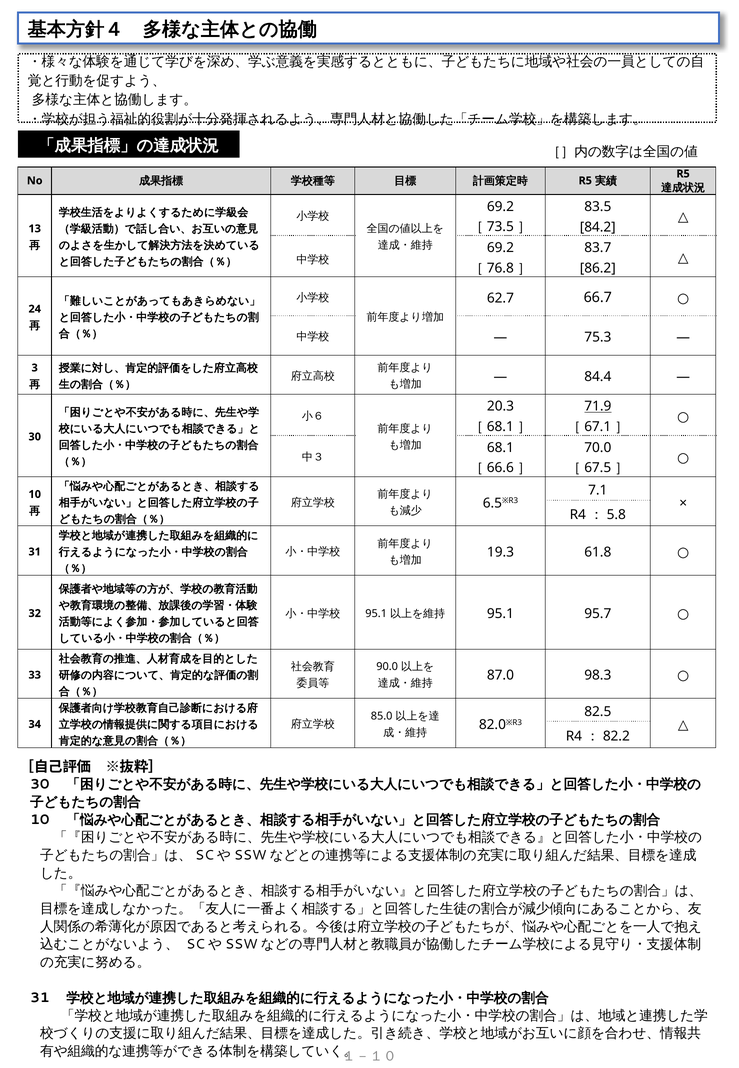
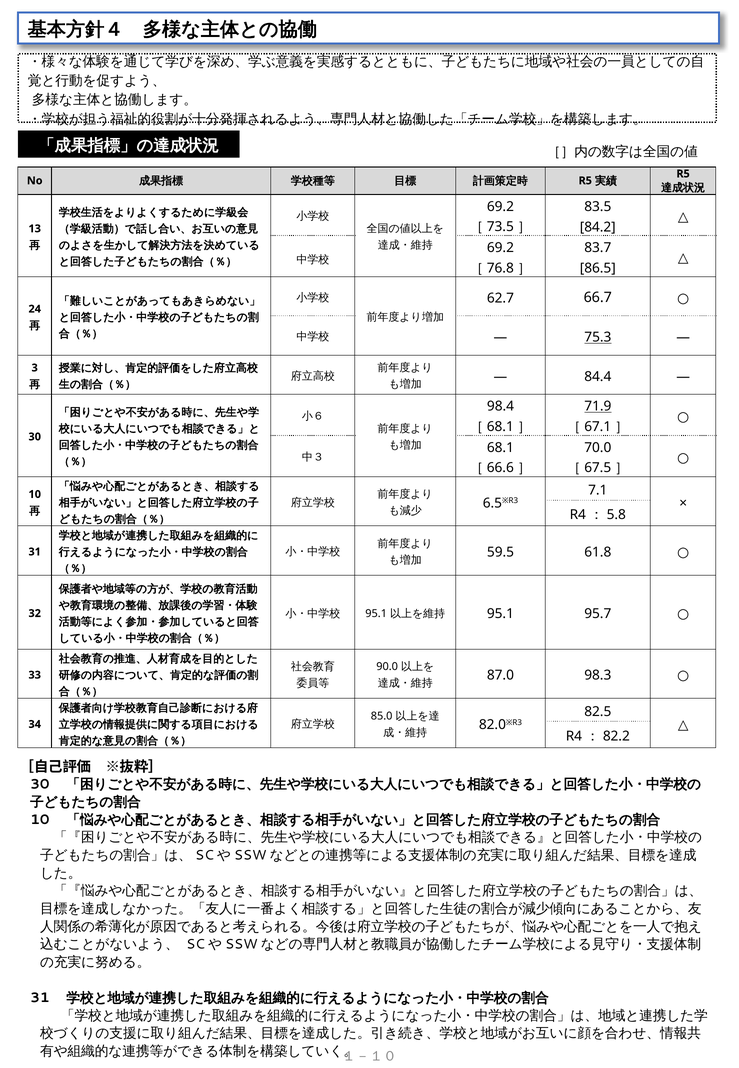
86.2: 86.2 -> 86.5
75.3 underline: none -> present
20.3: 20.3 -> 98.4
19.3: 19.3 -> 59.5
